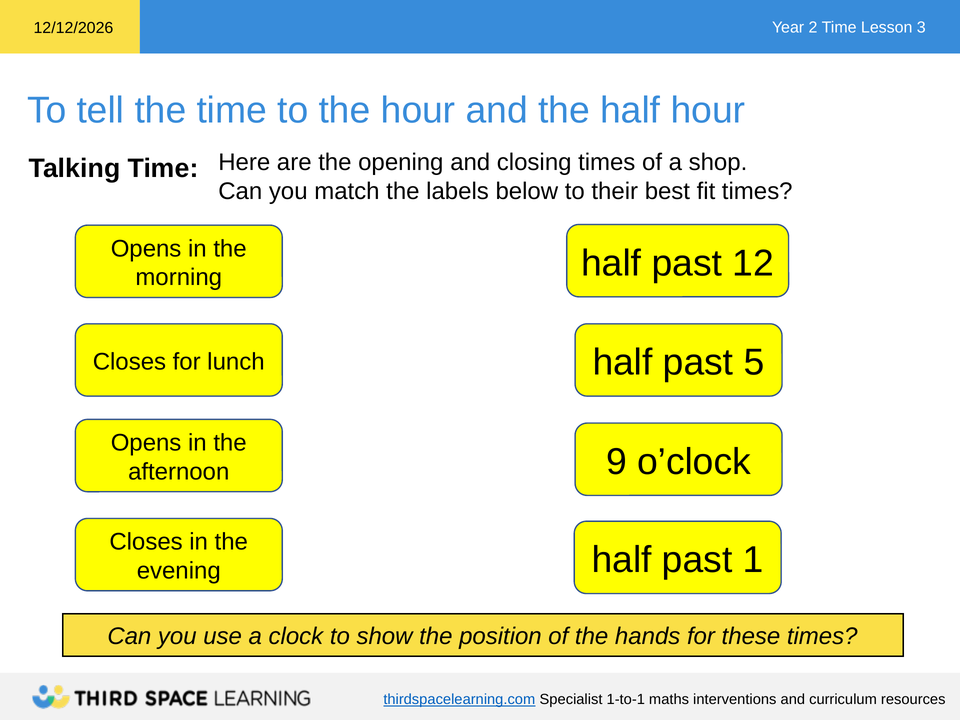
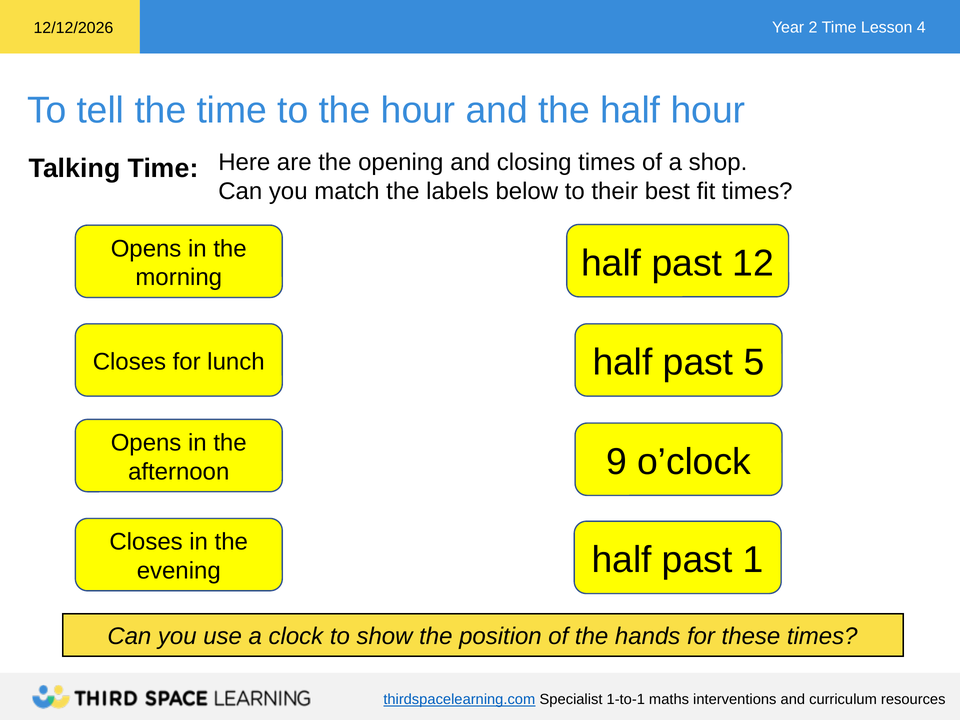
3: 3 -> 4
